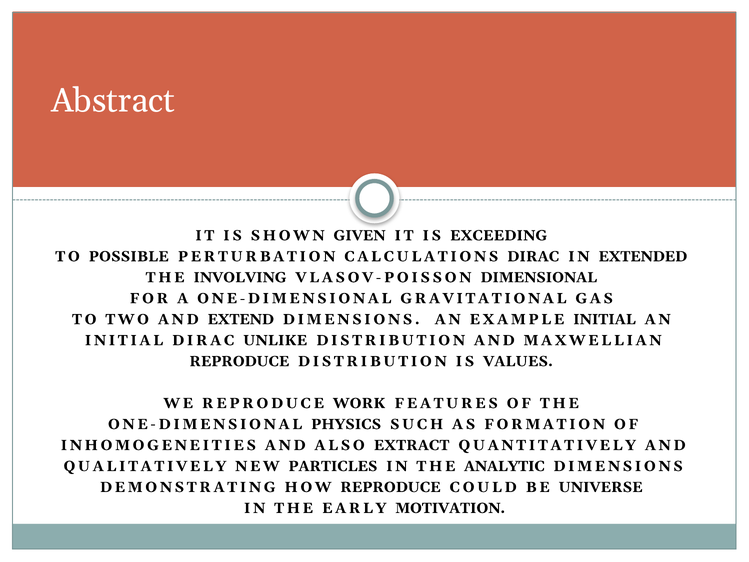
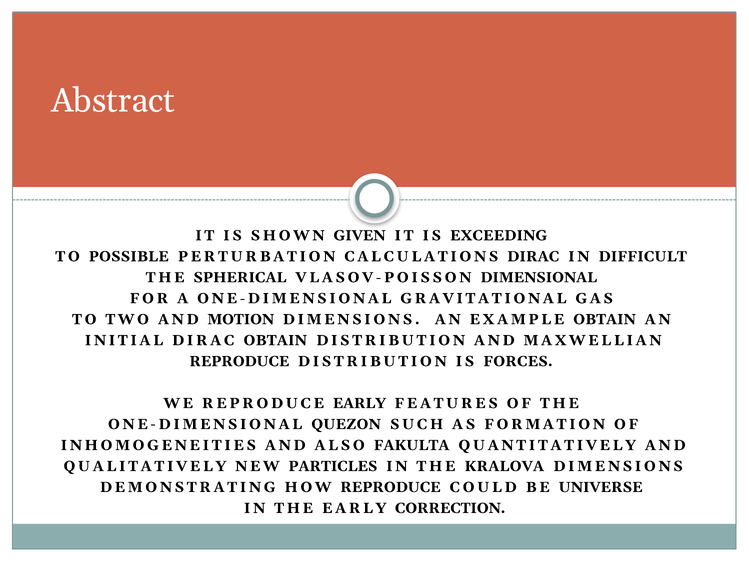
EXTENDED: EXTENDED -> DIFFICULT
INVOLVING: INVOLVING -> SPHERICAL
EXTEND: EXTEND -> MOTION
EXAMPLE INITIAL: INITIAL -> OBTAIN
DIRAC UNLIKE: UNLIKE -> OBTAIN
VALUES: VALUES -> FORCES
REPRODUCE WORK: WORK -> EARLY
PHYSICS: PHYSICS -> QUEZON
EXTRACT: EXTRACT -> FAKULTA
ANALYTIC: ANALYTIC -> KRALOVA
MOTIVATION: MOTIVATION -> CORRECTION
